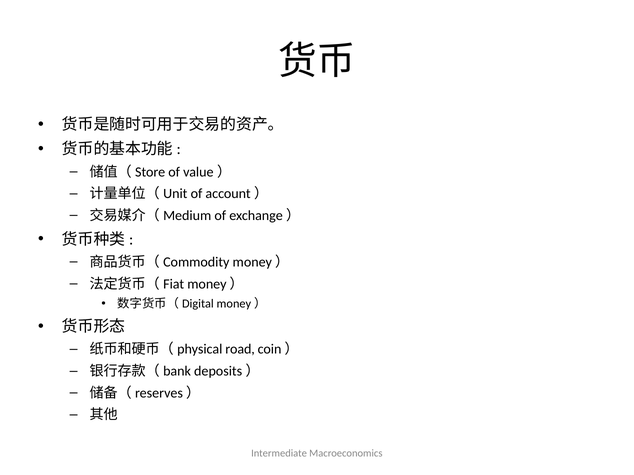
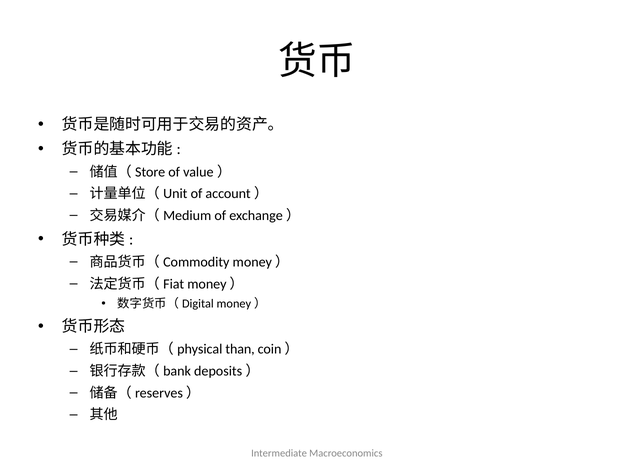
road: road -> than
